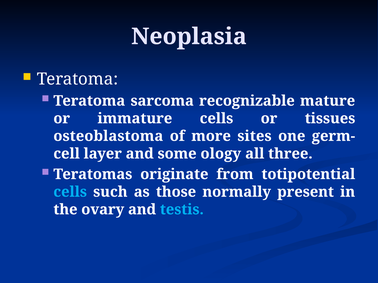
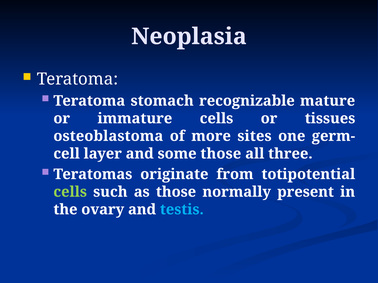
sarcoma: sarcoma -> stomach
some ology: ology -> those
cells at (70, 192) colour: light blue -> light green
